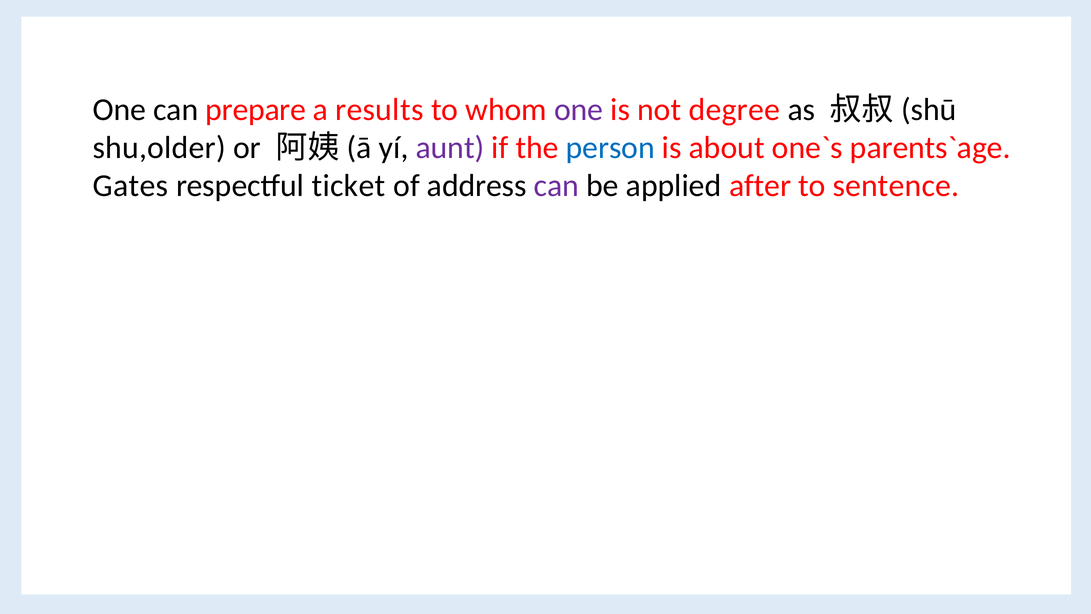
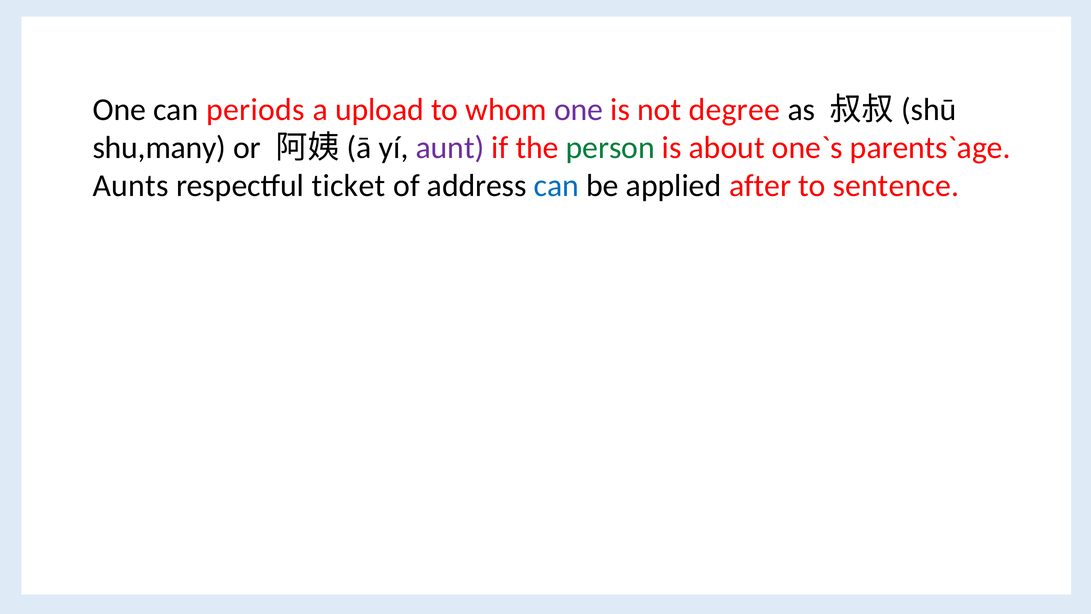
prepare: prepare -> periods
results: results -> upload
shu,older: shu,older -> shu,many
person colour: blue -> green
Gates: Gates -> Aunts
can at (557, 186) colour: purple -> blue
